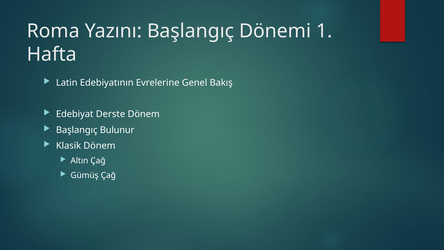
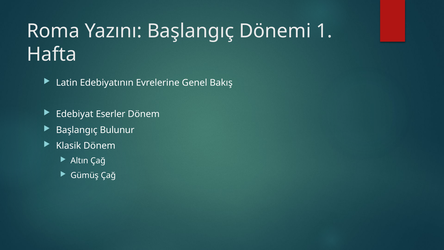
Derste: Derste -> Eserler
